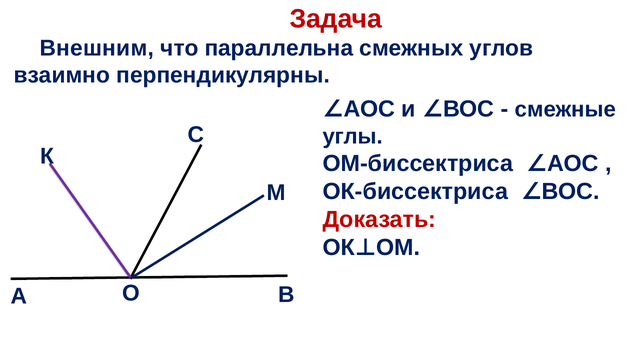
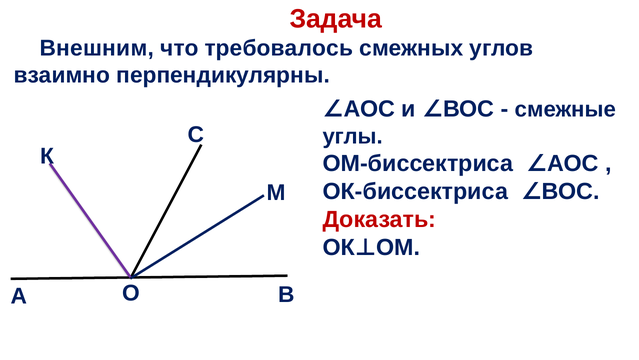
параллельна: параллельна -> требовалось
